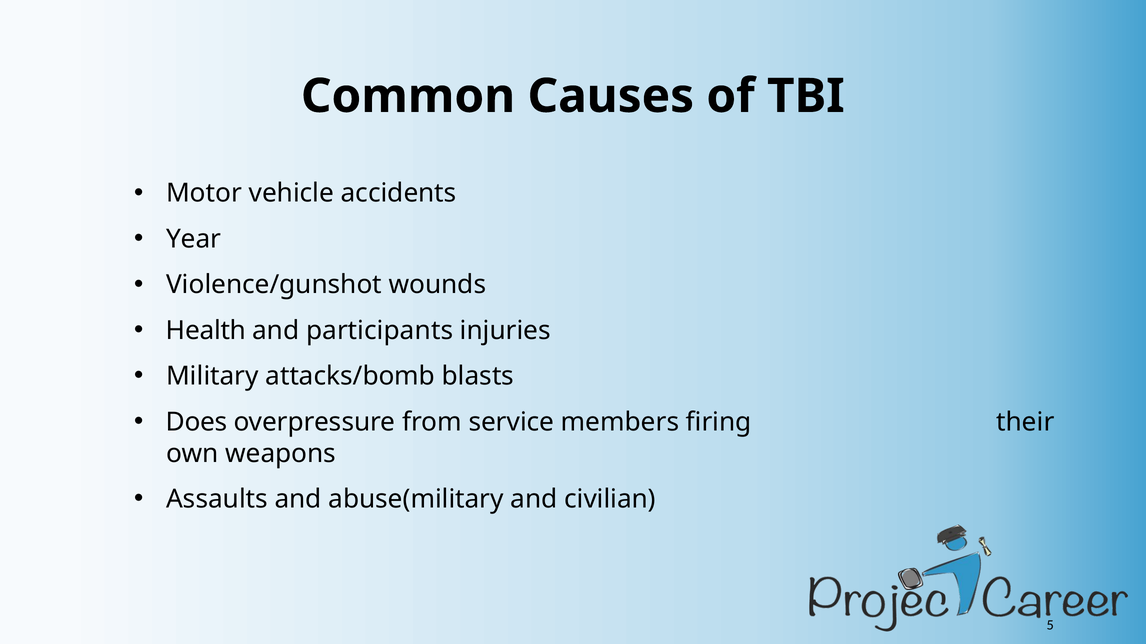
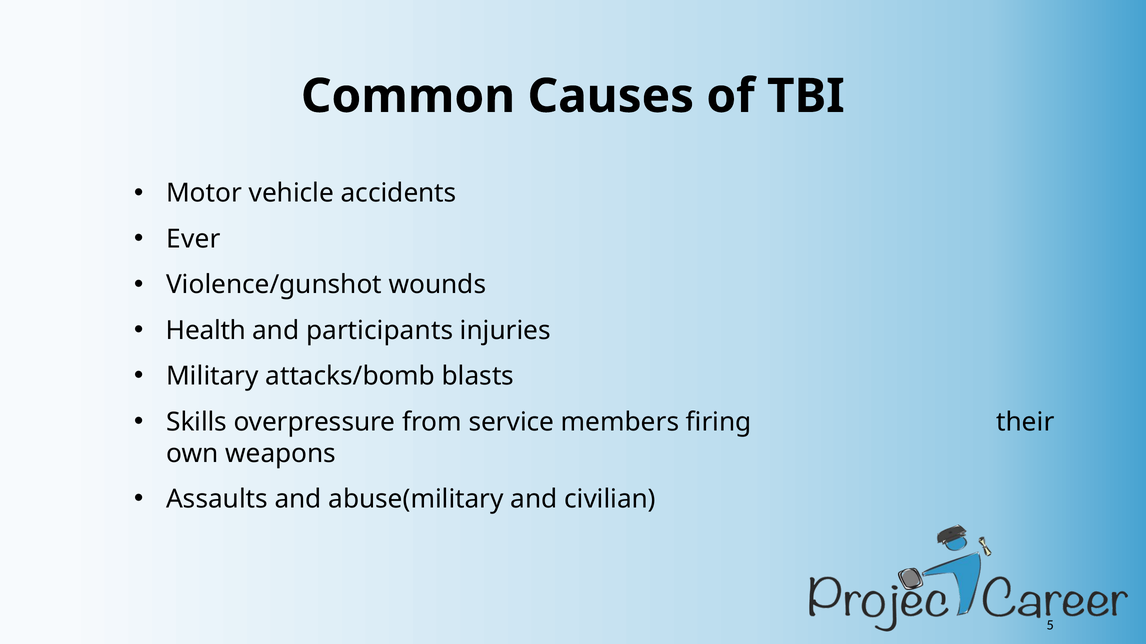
Year: Year -> Ever
Does: Does -> Skills
